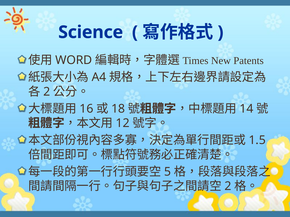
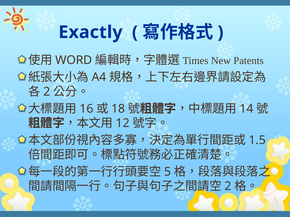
Science: Science -> Exactly
